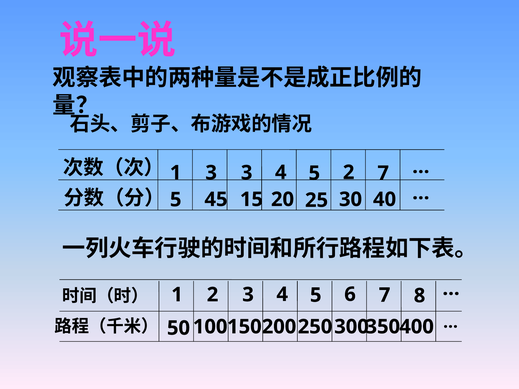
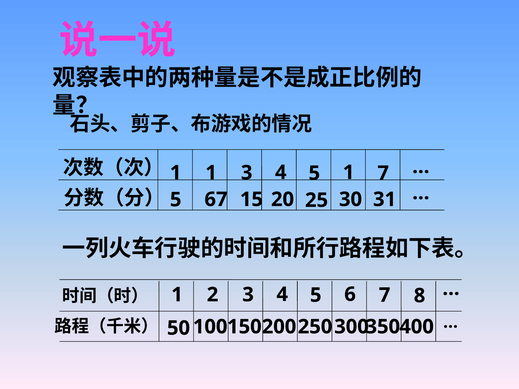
1 3: 3 -> 1
5 2: 2 -> 1
45: 45 -> 67
40: 40 -> 31
